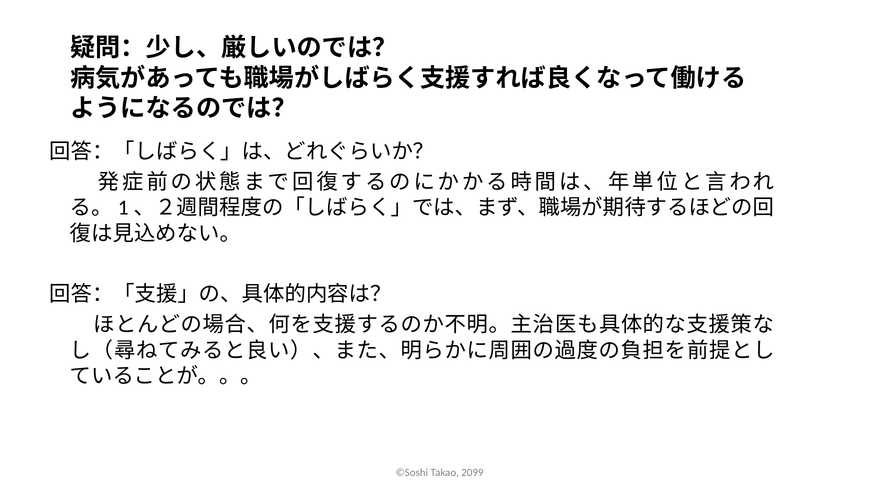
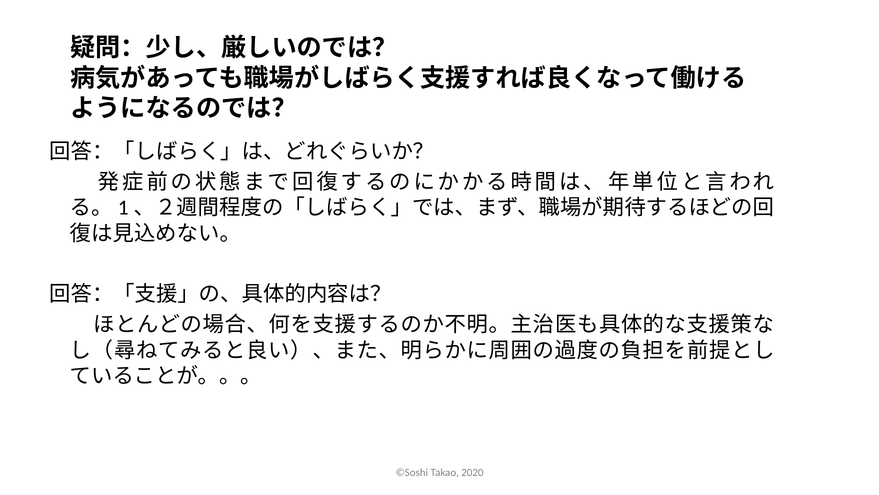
2099: 2099 -> 2020
